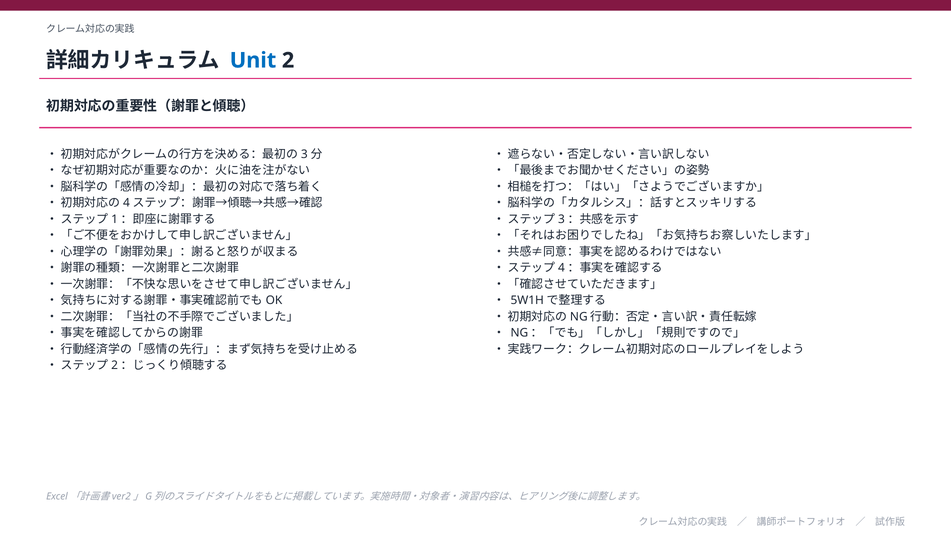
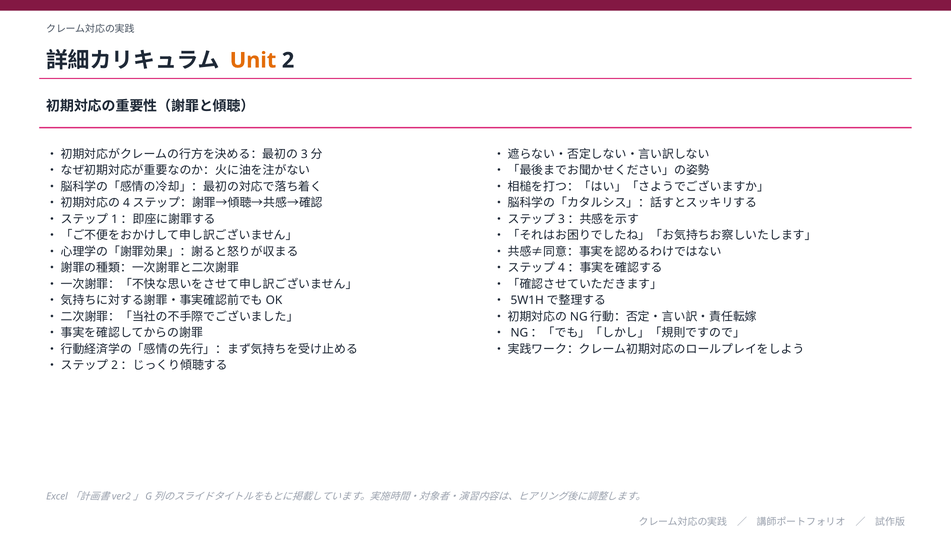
Unit colour: blue -> orange
